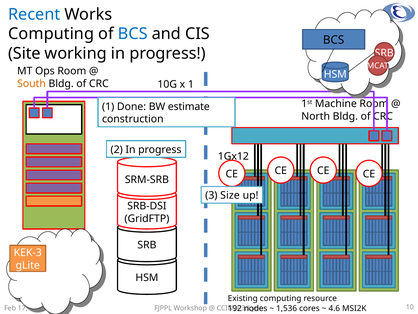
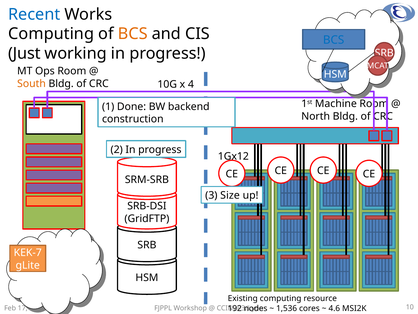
BCS at (133, 34) colour: blue -> orange
BCS at (334, 40) colour: black -> blue
Site: Site -> Just
x 1: 1 -> 4
estimate: estimate -> backend
KEK-3: KEK-3 -> KEK-7
